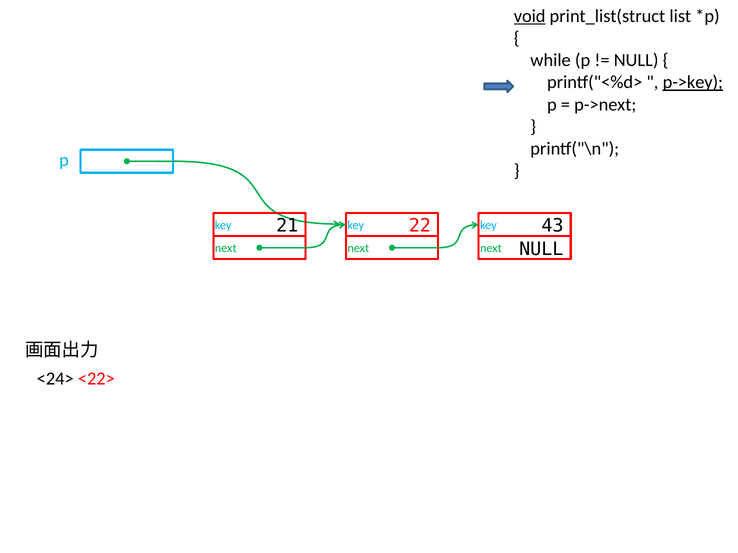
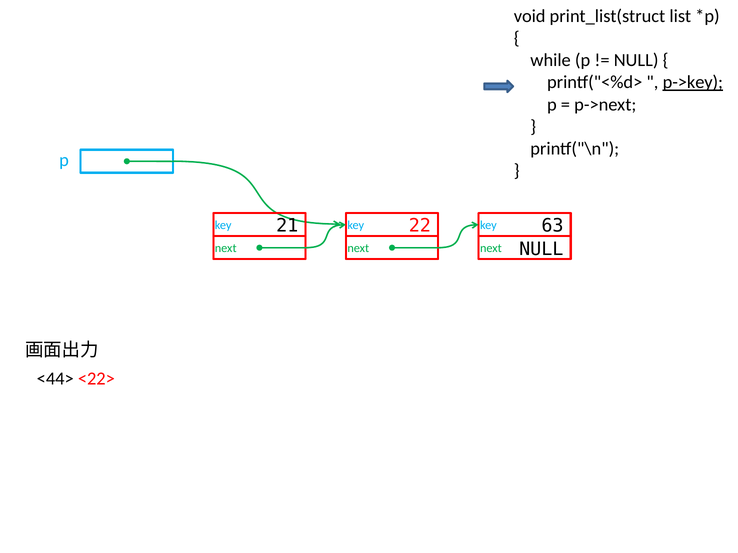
void underline: present -> none
43: 43 -> 63
<24>: <24> -> <44>
